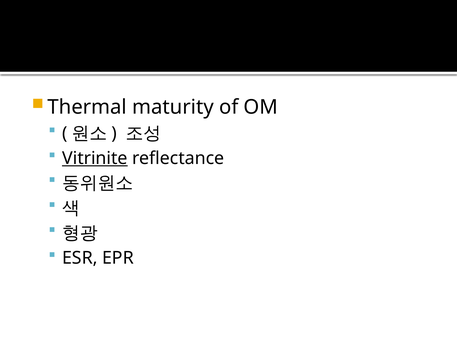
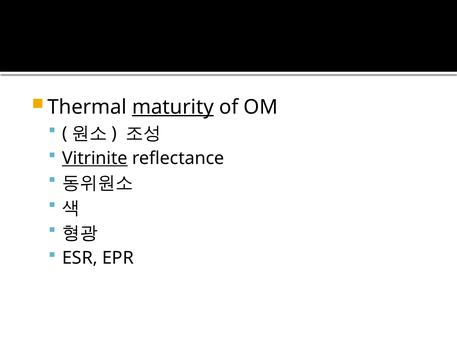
maturity underline: none -> present
